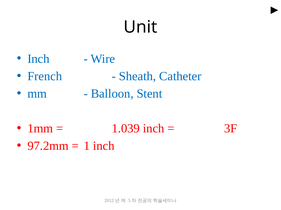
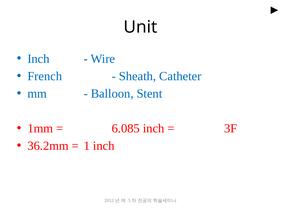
1.039: 1.039 -> 6.085
97.2mm: 97.2mm -> 36.2mm
